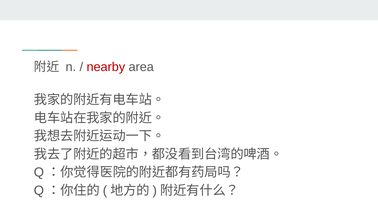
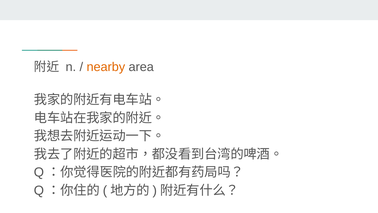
nearby colour: red -> orange
